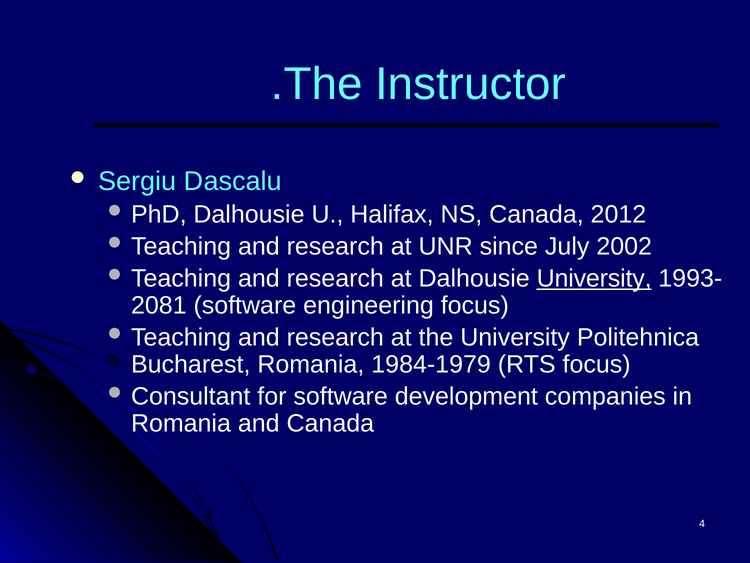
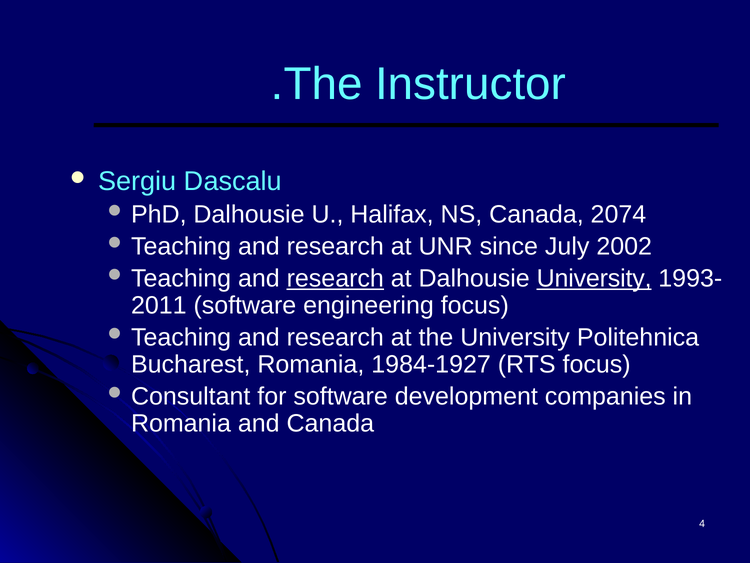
2012: 2012 -> 2074
research at (335, 278) underline: none -> present
2081: 2081 -> 2011
1984-1979: 1984-1979 -> 1984-1927
